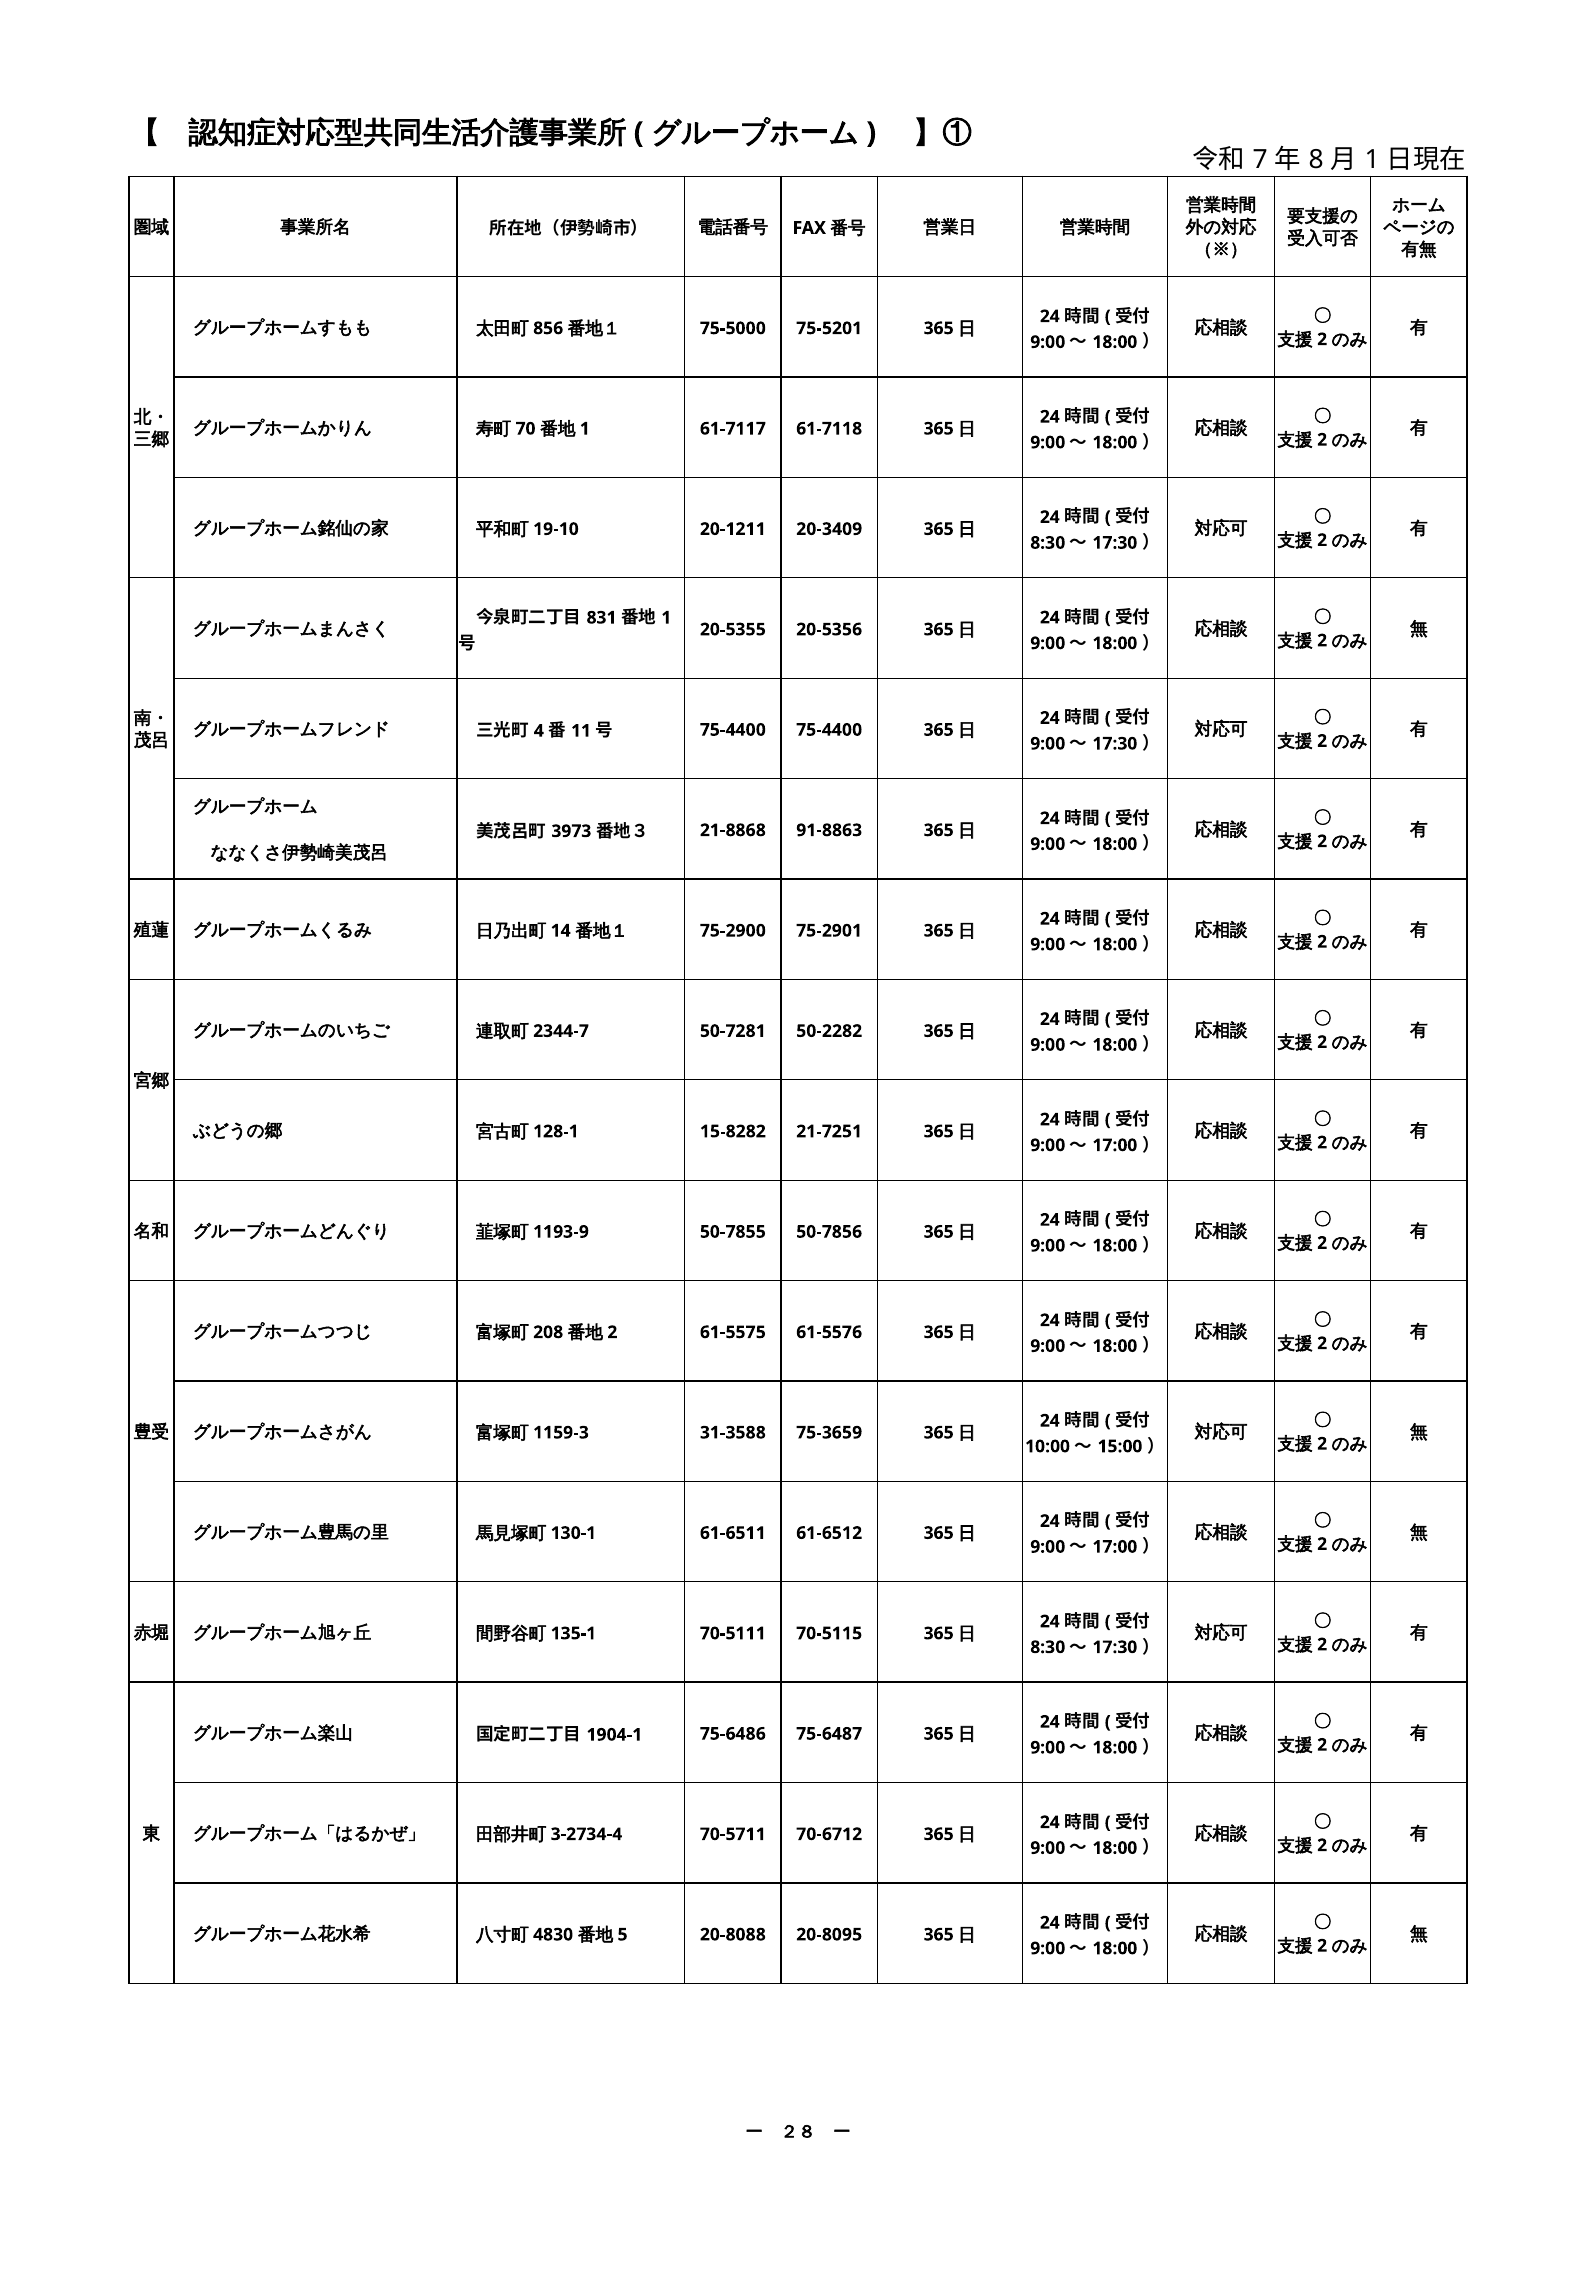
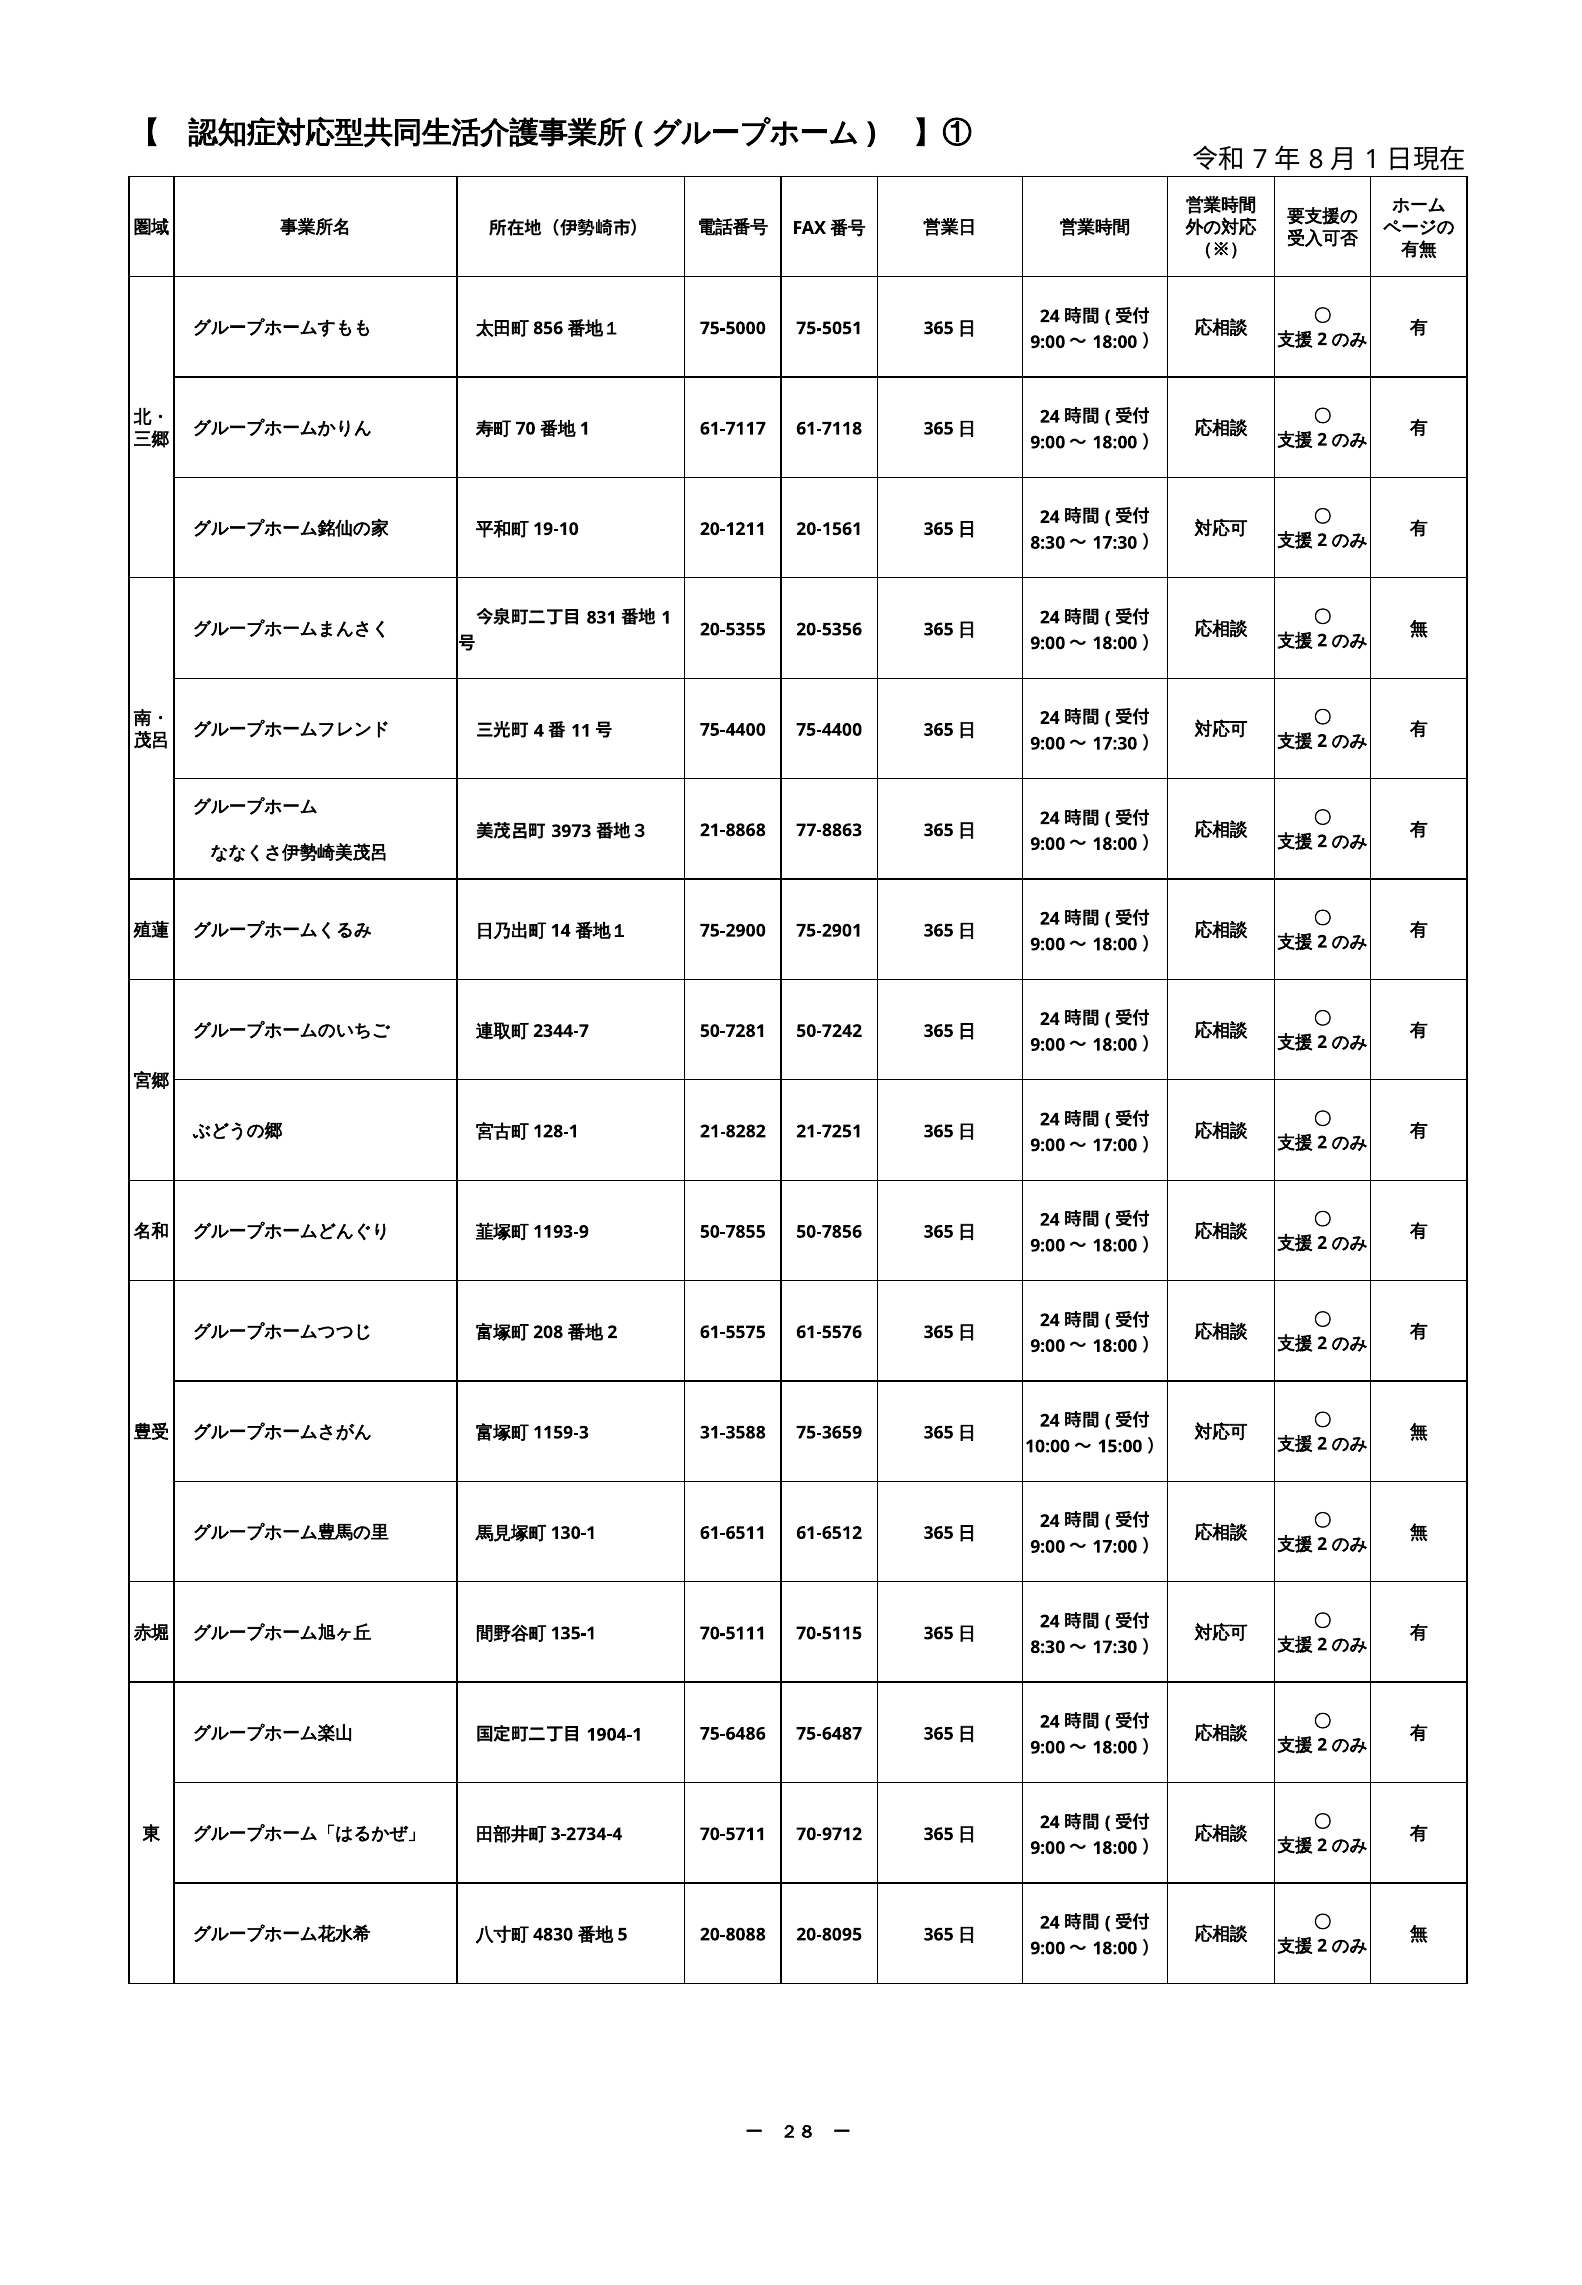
75-5201: 75-5201 -> 75-5051
20-3409: 20-3409 -> 20-1561
91-8863: 91-8863 -> 77-8863
50-2282: 50-2282 -> 50-7242
15-8282: 15-8282 -> 21-8282
70-6712: 70-6712 -> 70-9712
